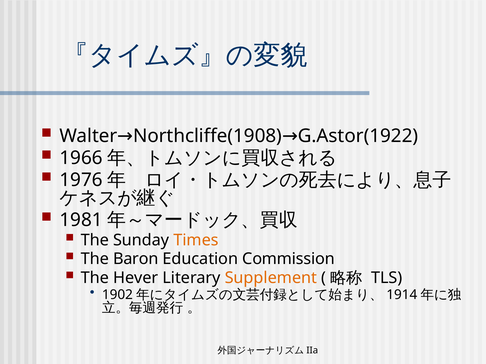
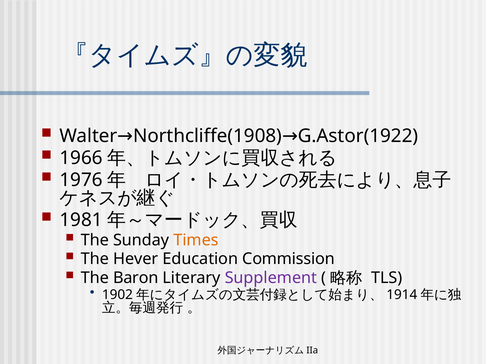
Baron: Baron -> Hever
Hever: Hever -> Baron
Supplement colour: orange -> purple
